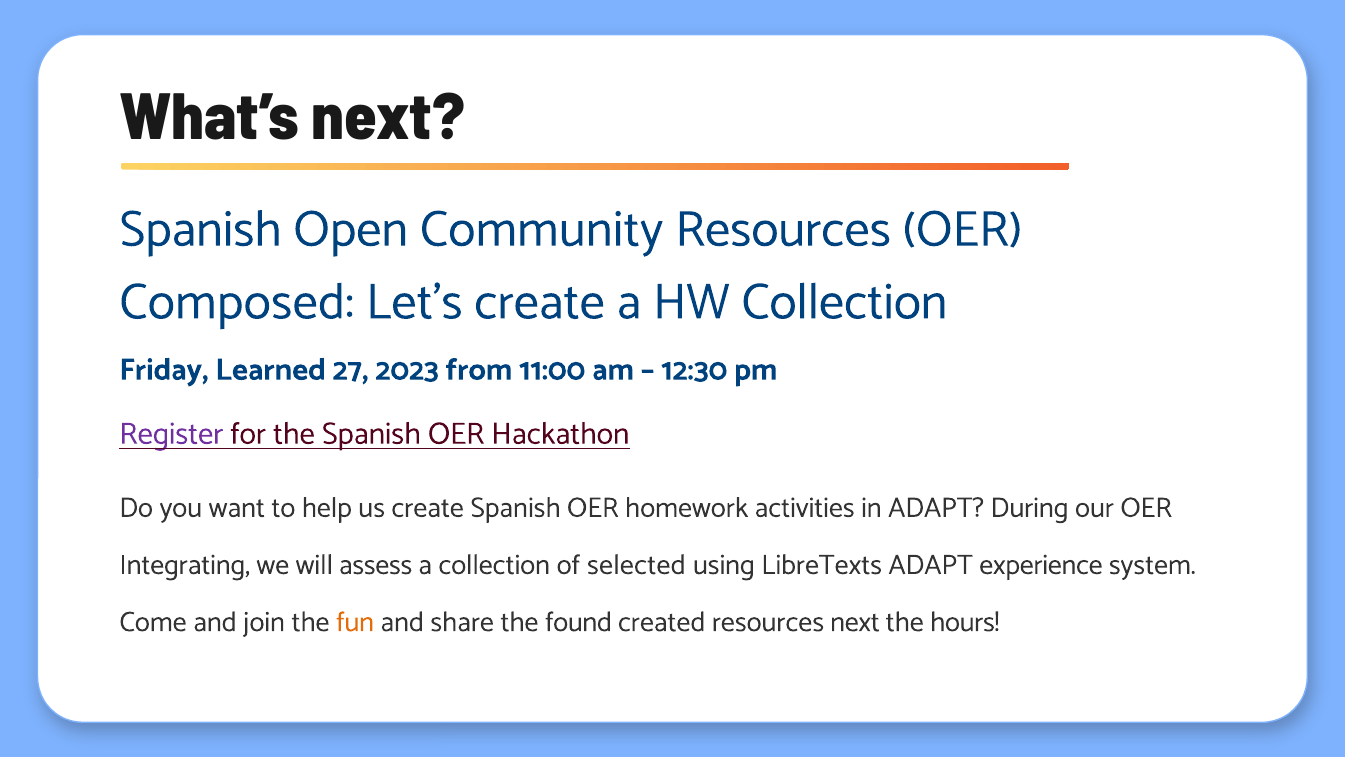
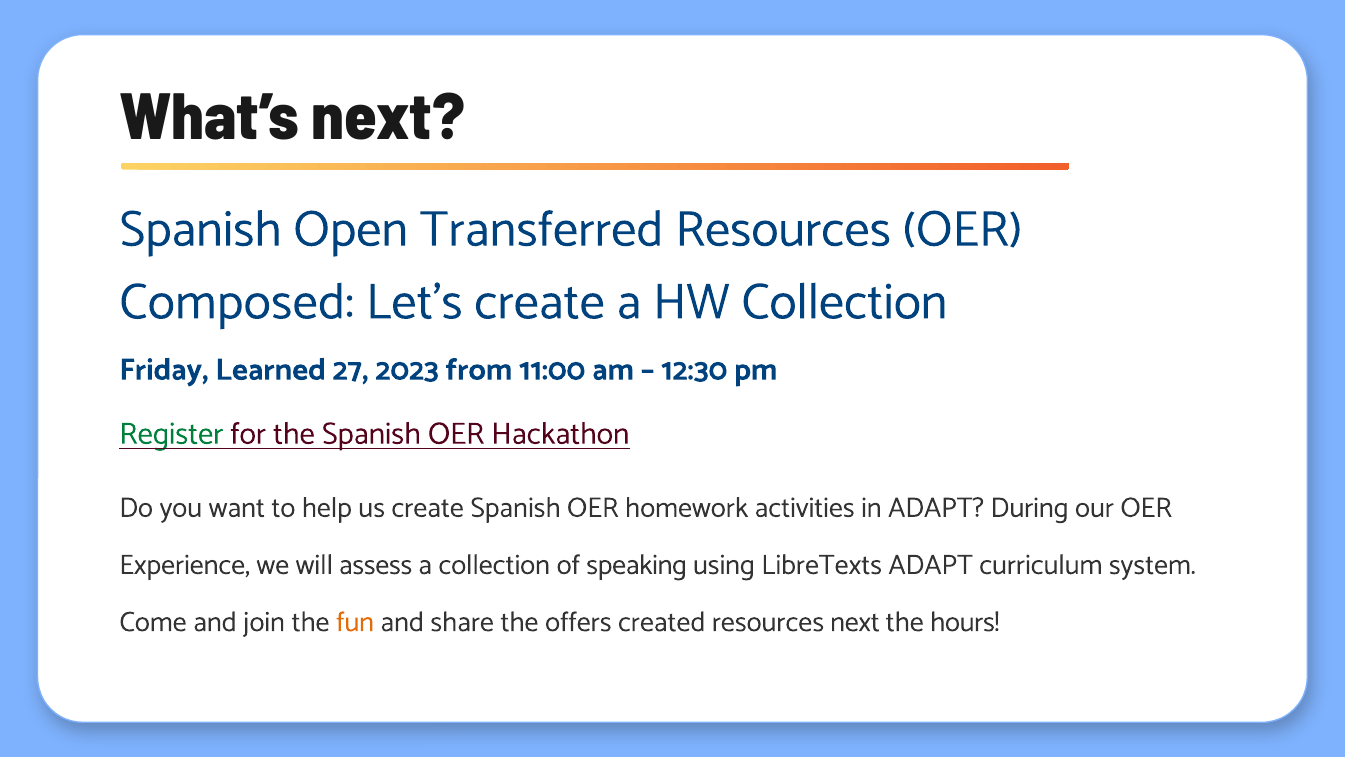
Community: Community -> Transferred
Register colour: purple -> green
Integrating: Integrating -> Experience
selected: selected -> speaking
experience: experience -> curriculum
found: found -> offers
